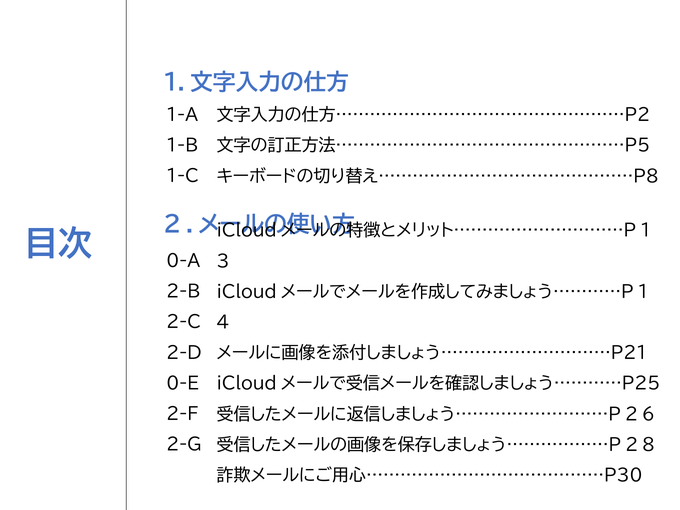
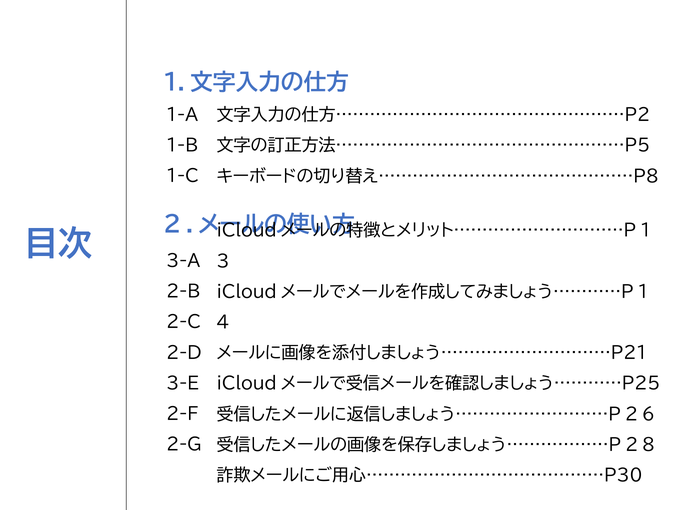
0-A: 0-A -> 3-A
0-E: 0-E -> 3-E
